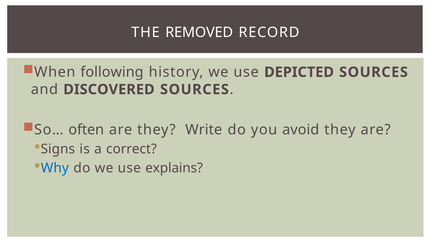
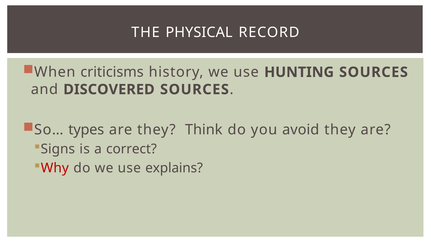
REMOVED: REMOVED -> PHYSICAL
following: following -> criticisms
DEPICTED: DEPICTED -> HUNTING
often: often -> types
Write: Write -> Think
Why colour: blue -> red
